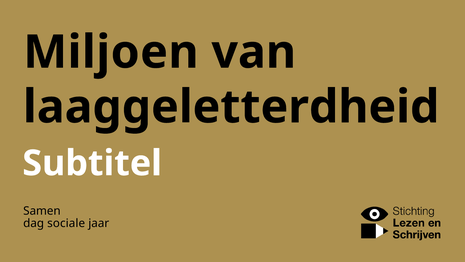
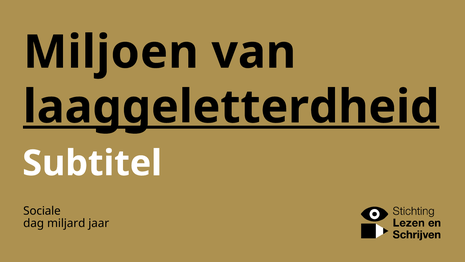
laaggeletterdheid at (231, 107) underline: none -> present
Samen: Samen -> Sociale
sociale: sociale -> miljard
